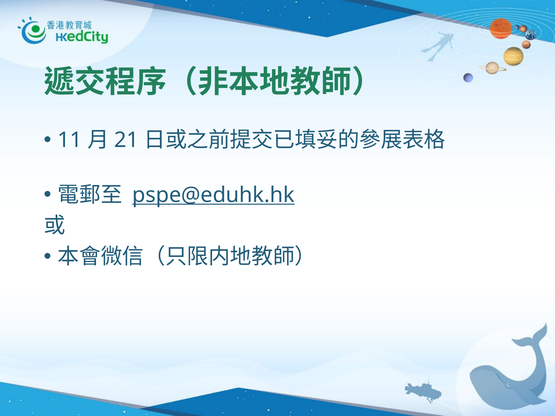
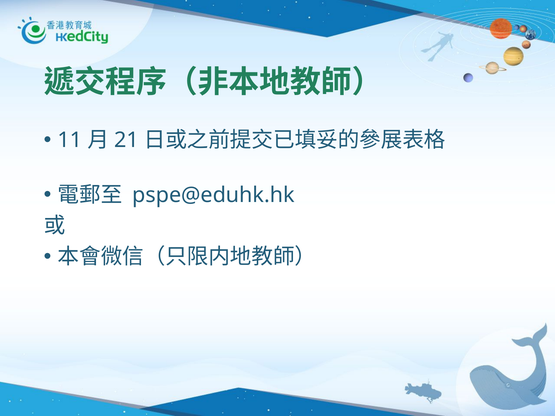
pspe@eduhk.hk underline: present -> none
